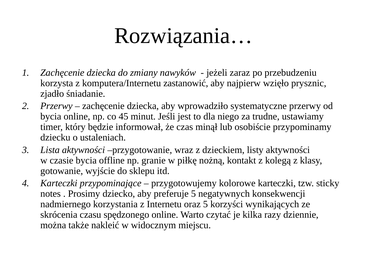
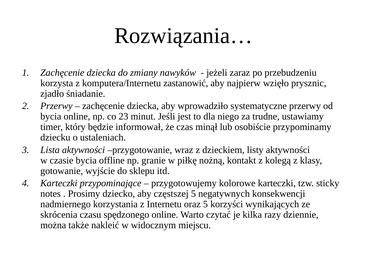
45: 45 -> 23
preferuje: preferuje -> częstszej
